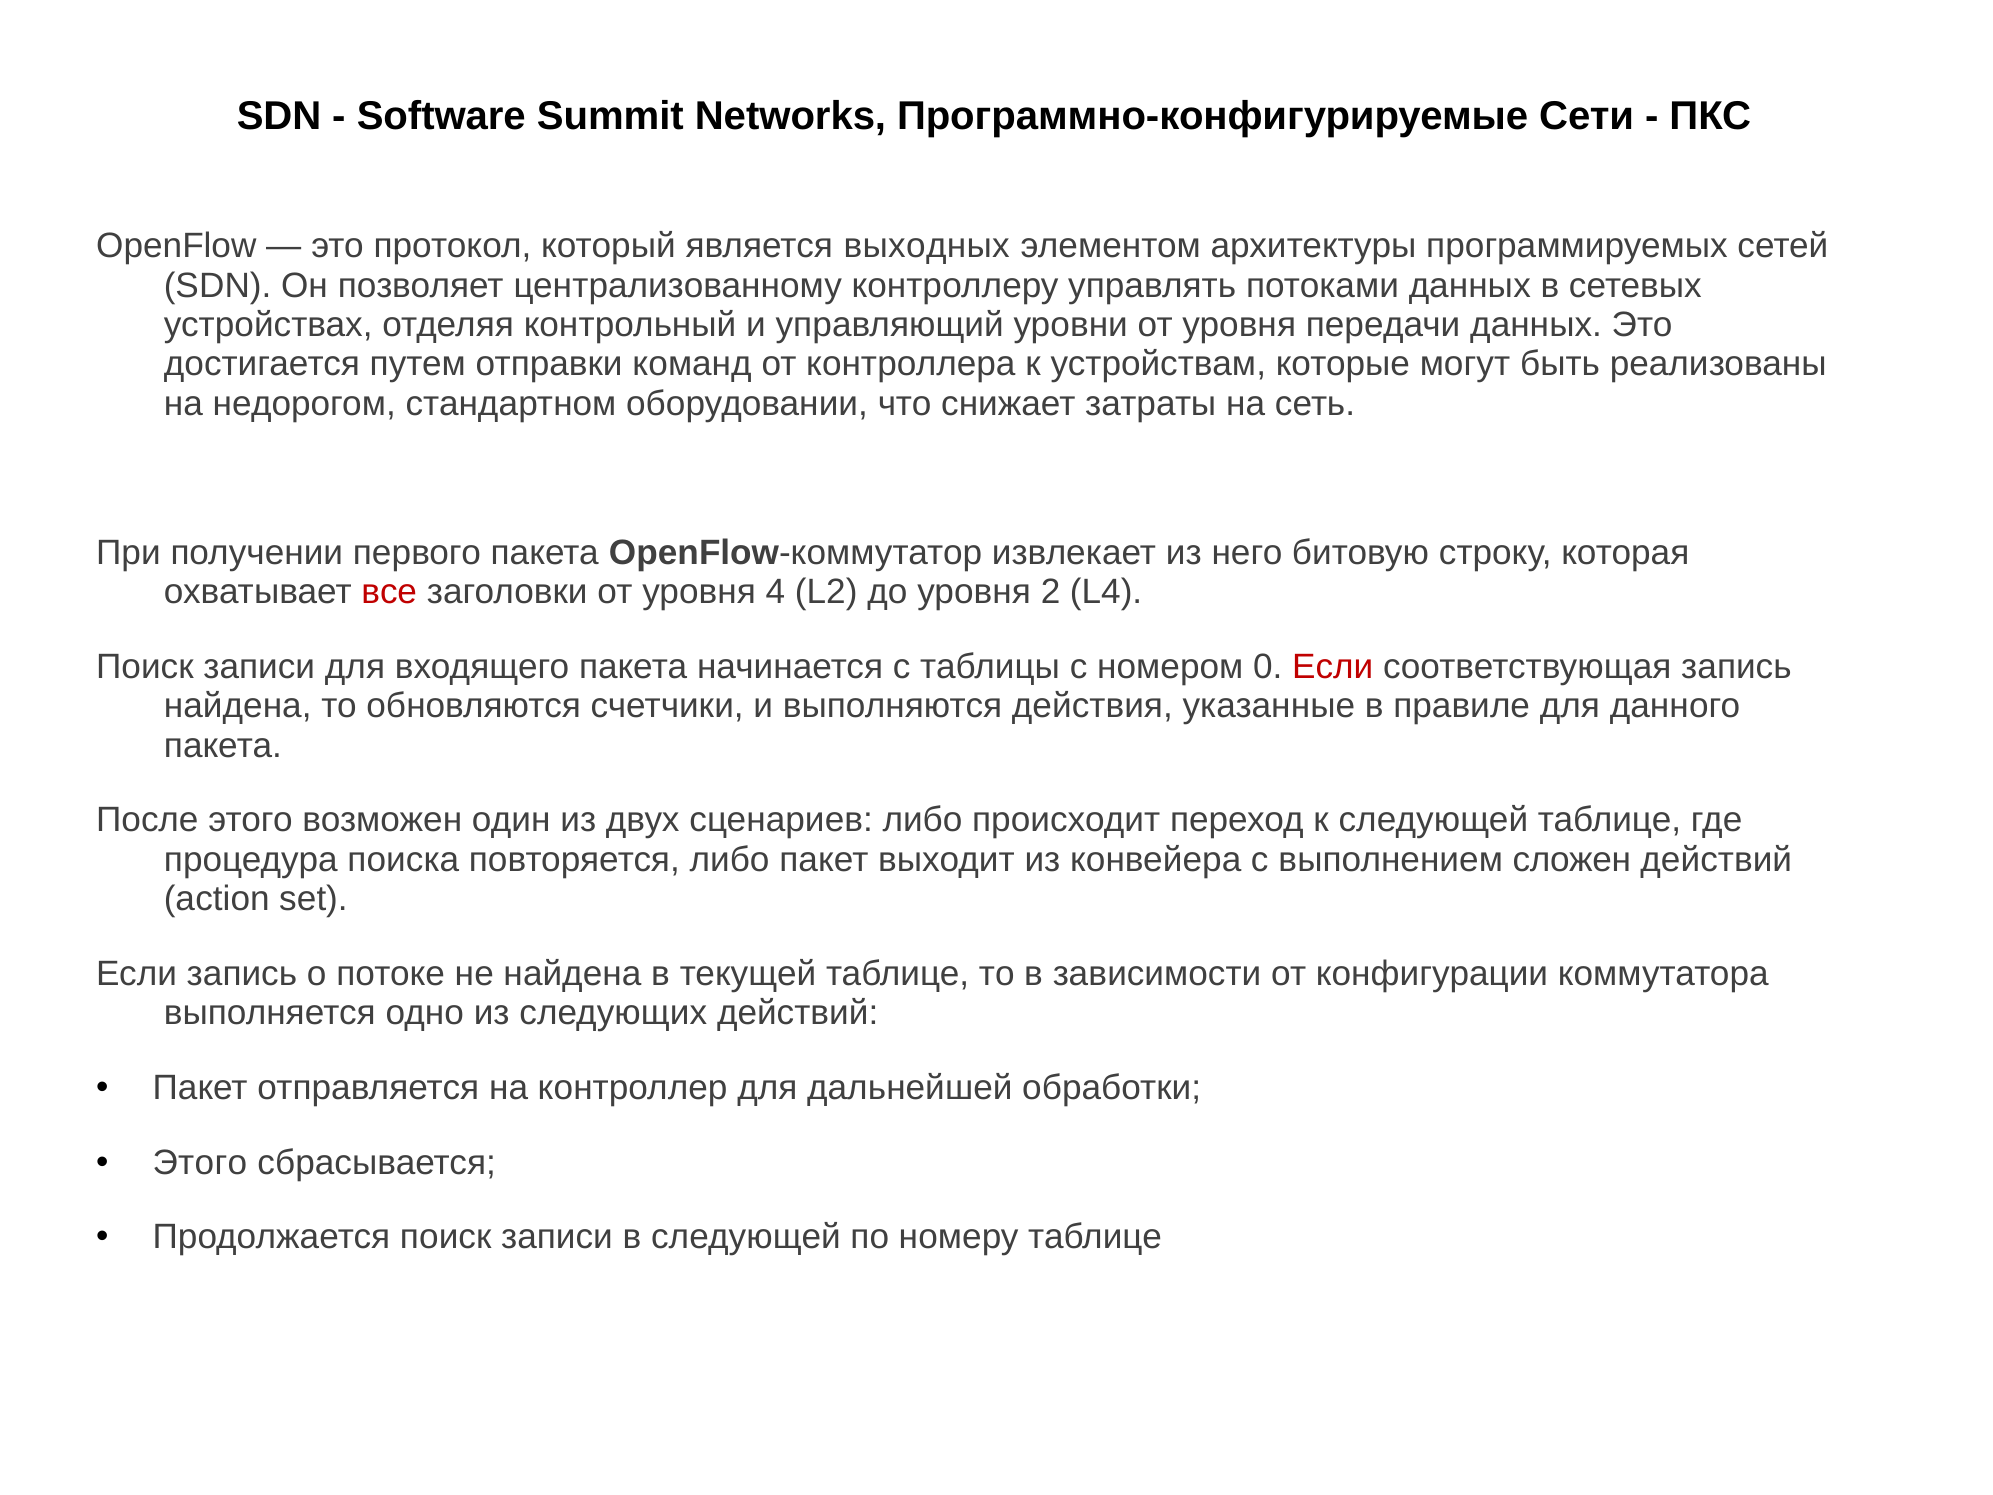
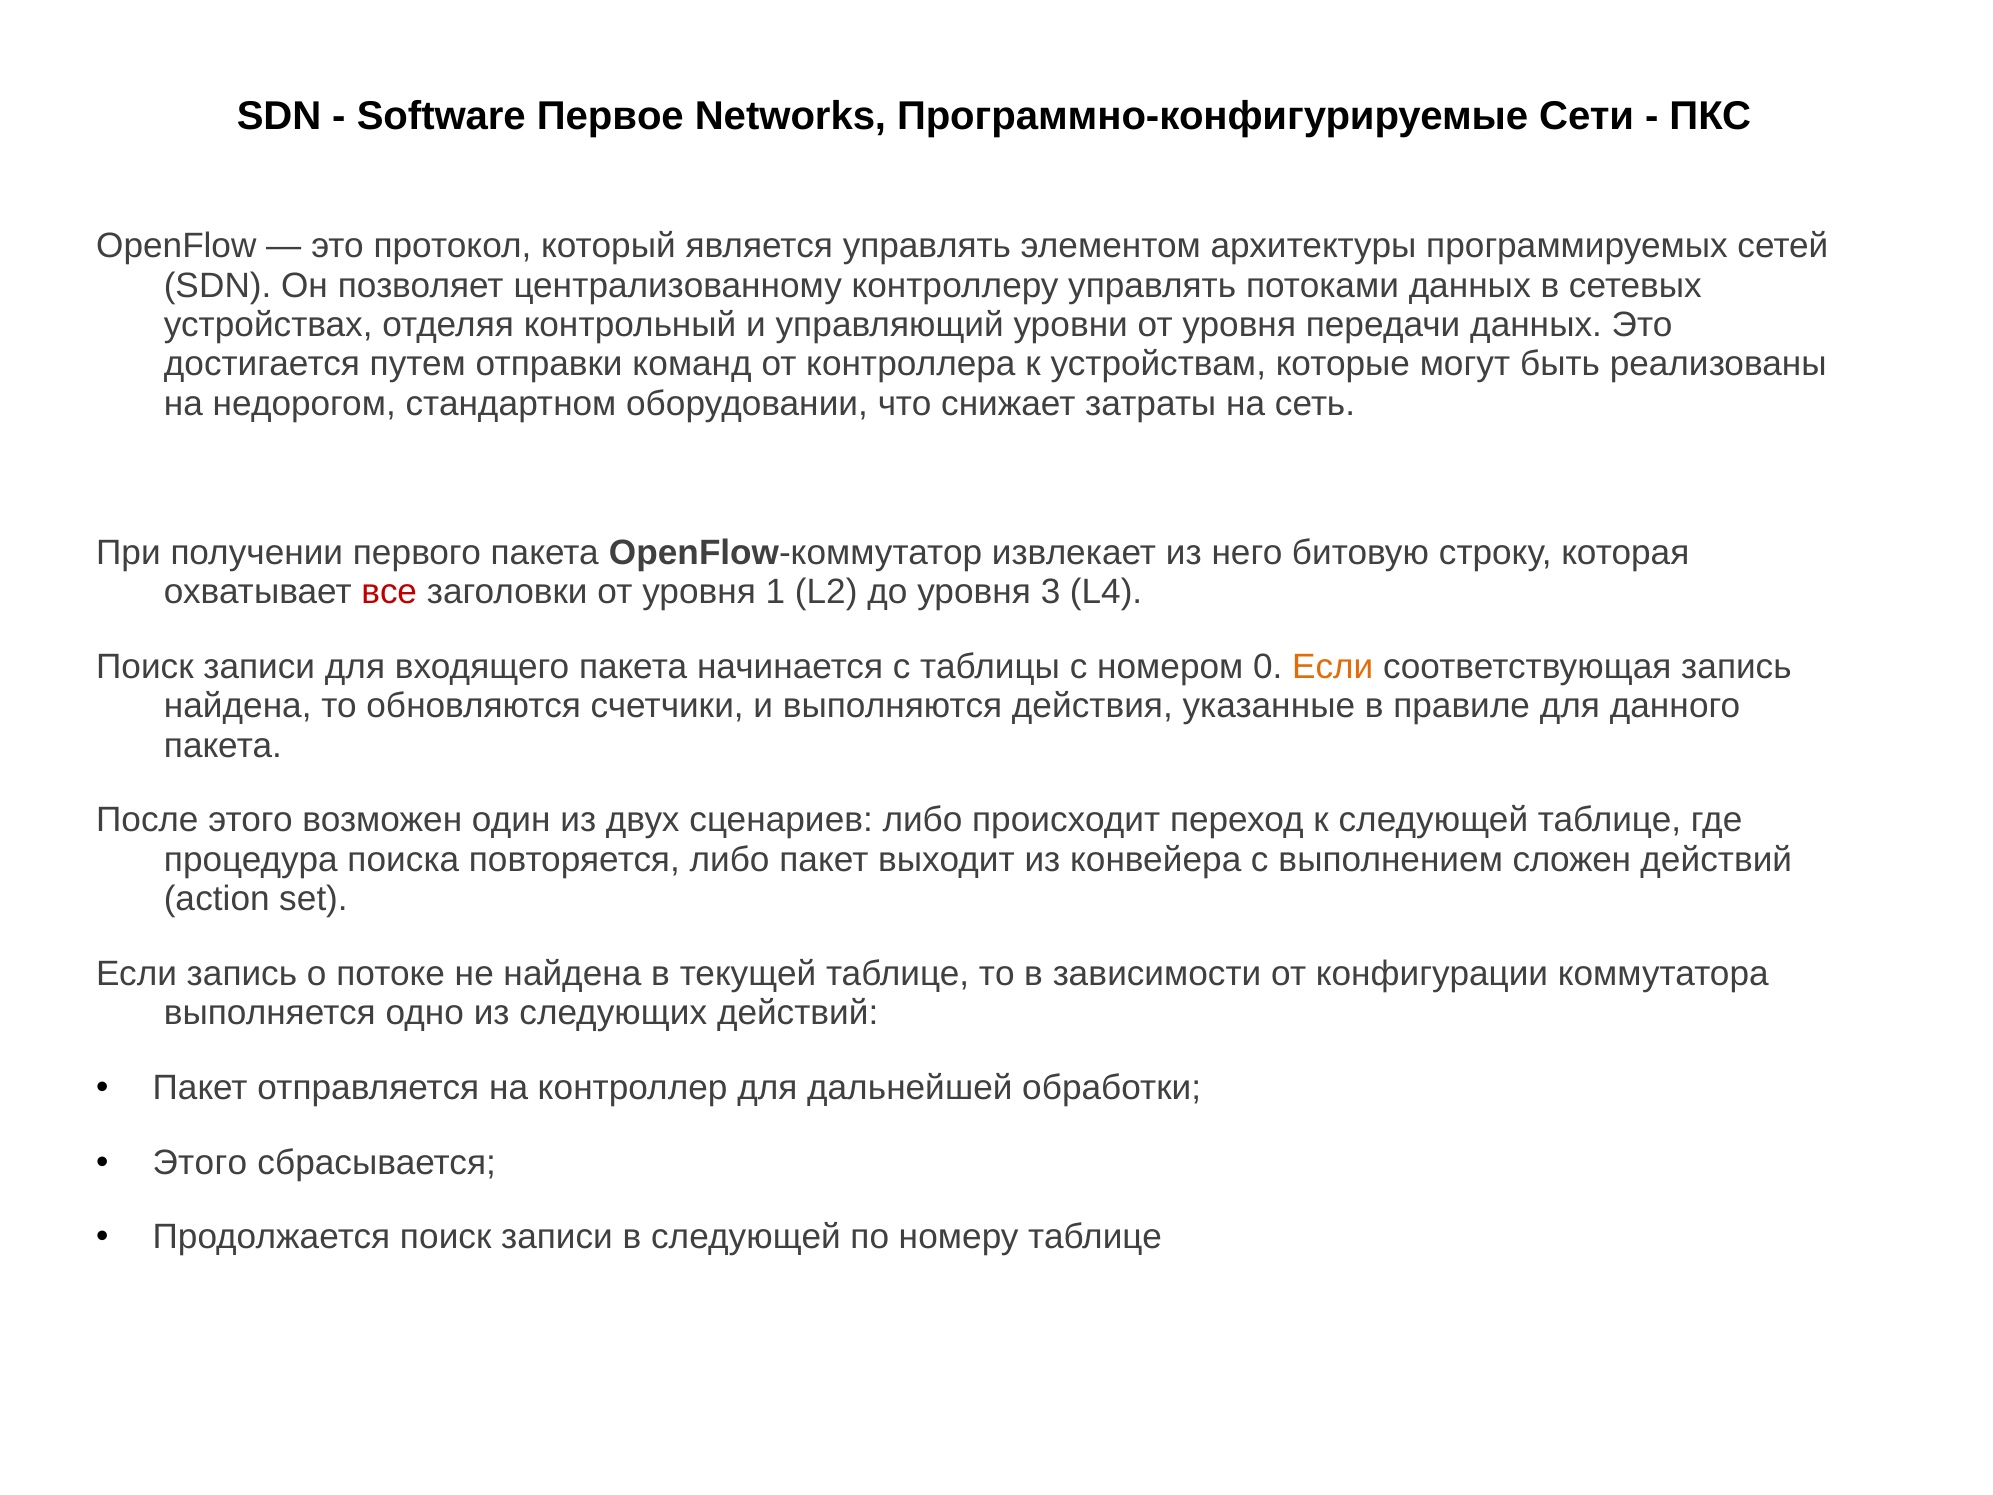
Summit: Summit -> Первое
является выходных: выходных -> управлять
4: 4 -> 1
2: 2 -> 3
Если at (1333, 667) colour: red -> orange
